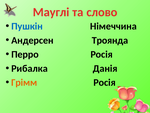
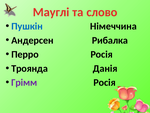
Троянда: Троянда -> Рибалка
Рибалка: Рибалка -> Троянда
Грімм colour: orange -> purple
